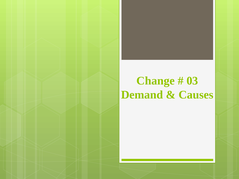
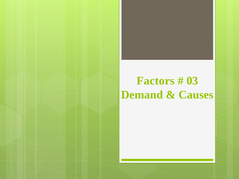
Change: Change -> Factors
